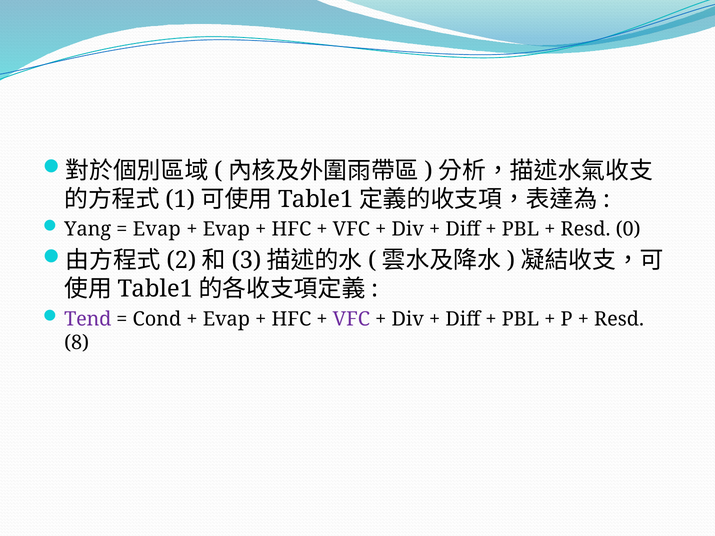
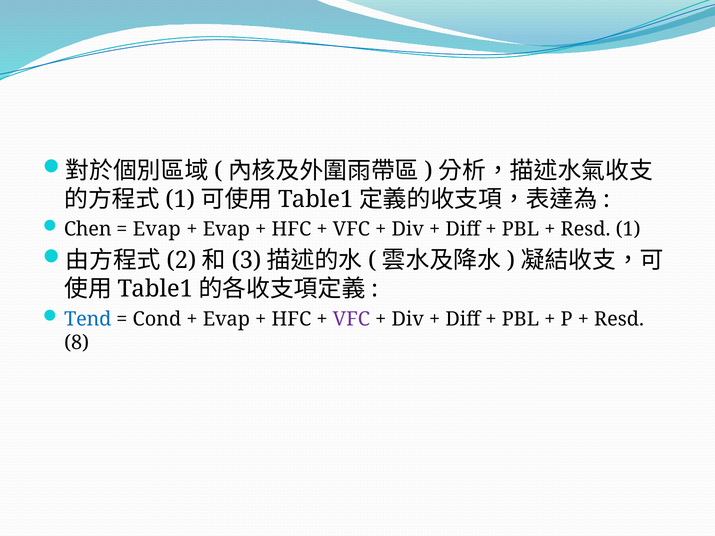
Yang: Yang -> Chen
Resd 0: 0 -> 1
Tend colour: purple -> blue
